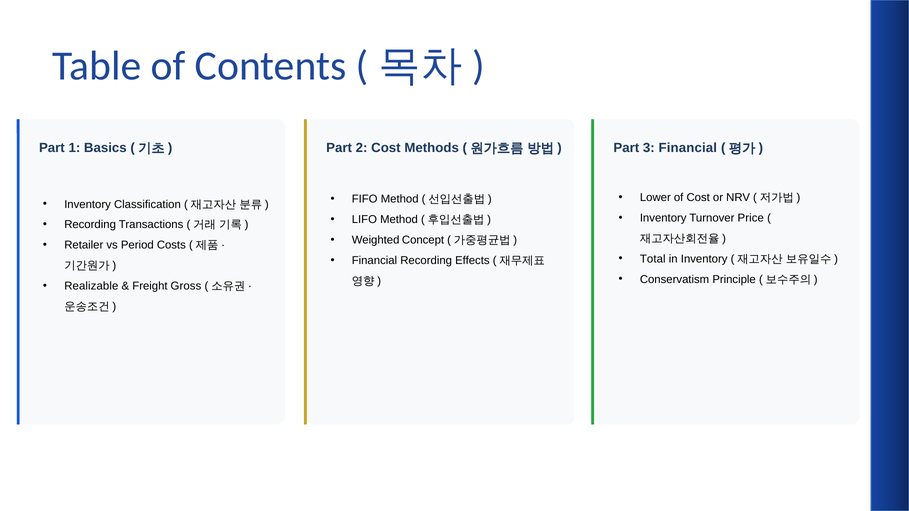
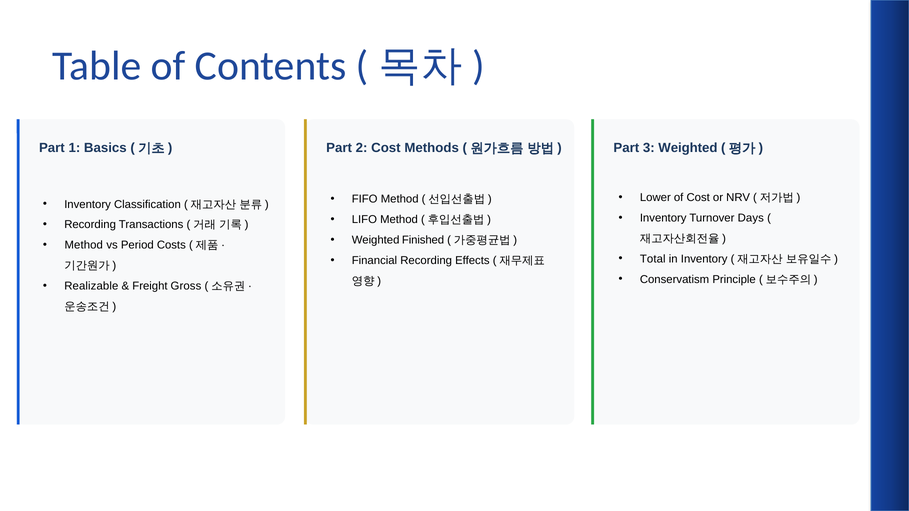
3 Financial: Financial -> Weighted
Price: Price -> Days
Concept: Concept -> Finished
Retailer at (84, 245): Retailer -> Method
